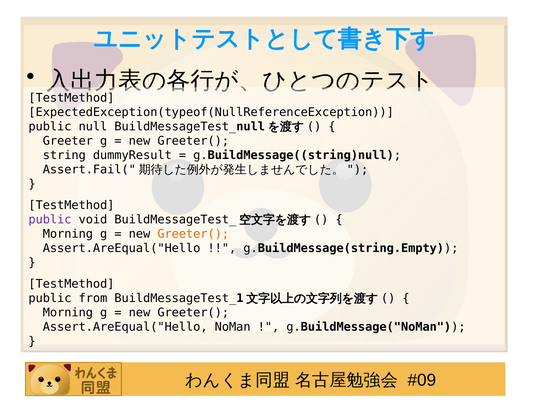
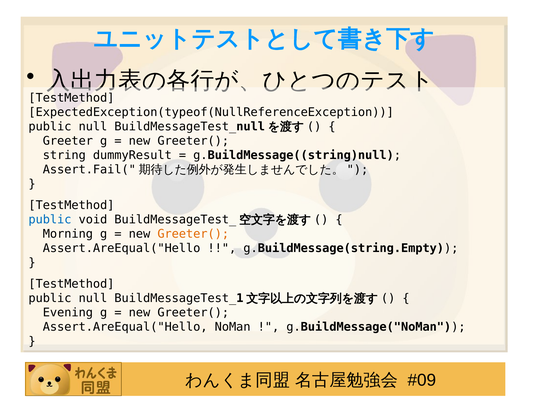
public at (50, 219) colour: purple -> blue
from at (93, 298): from -> null
Morning at (68, 312): Morning -> Evening
